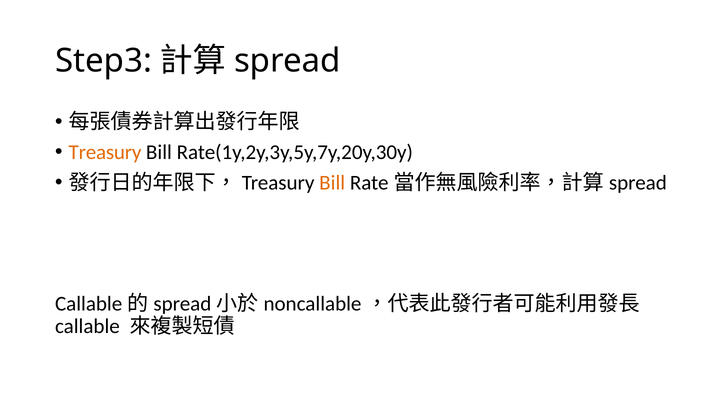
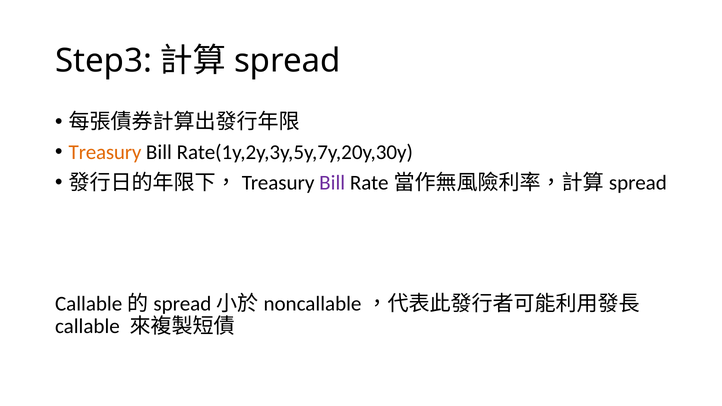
Bill at (332, 183) colour: orange -> purple
